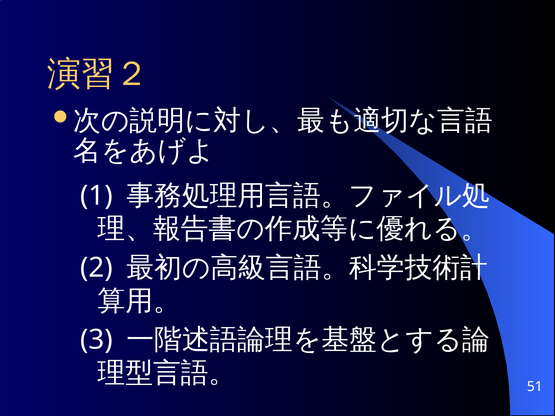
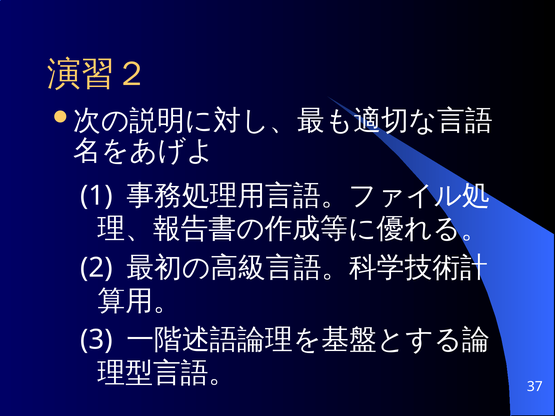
51: 51 -> 37
